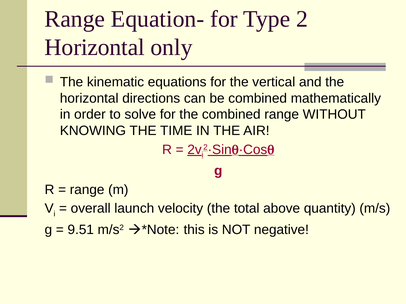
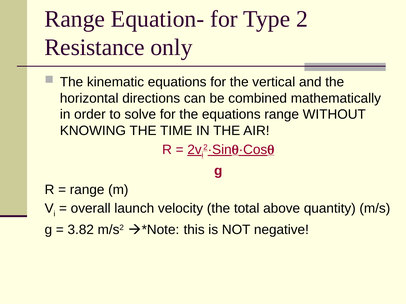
Horizontal at (95, 47): Horizontal -> Resistance
the combined: combined -> equations
9.51: 9.51 -> 3.82
